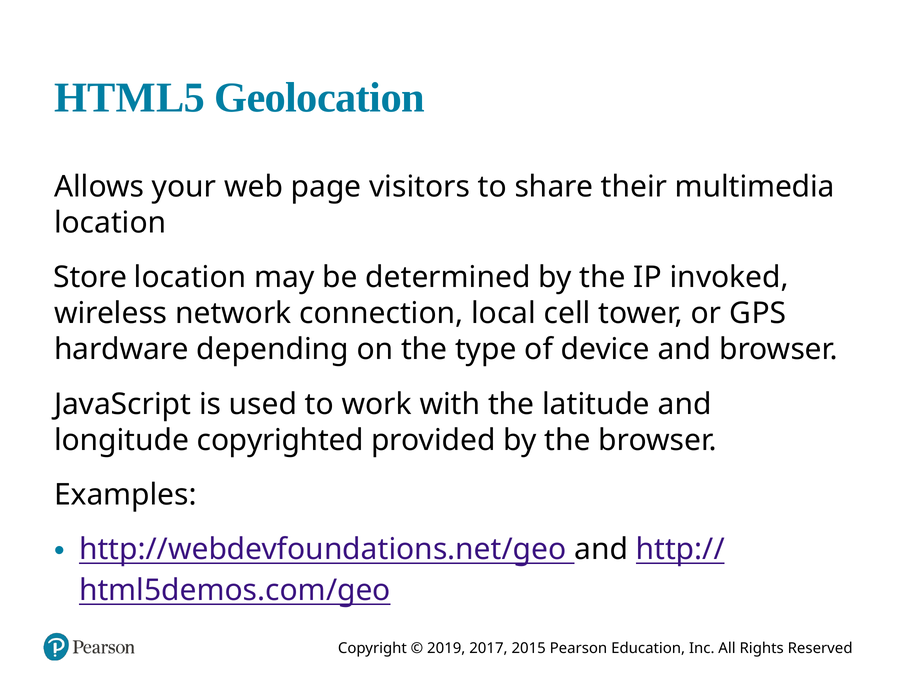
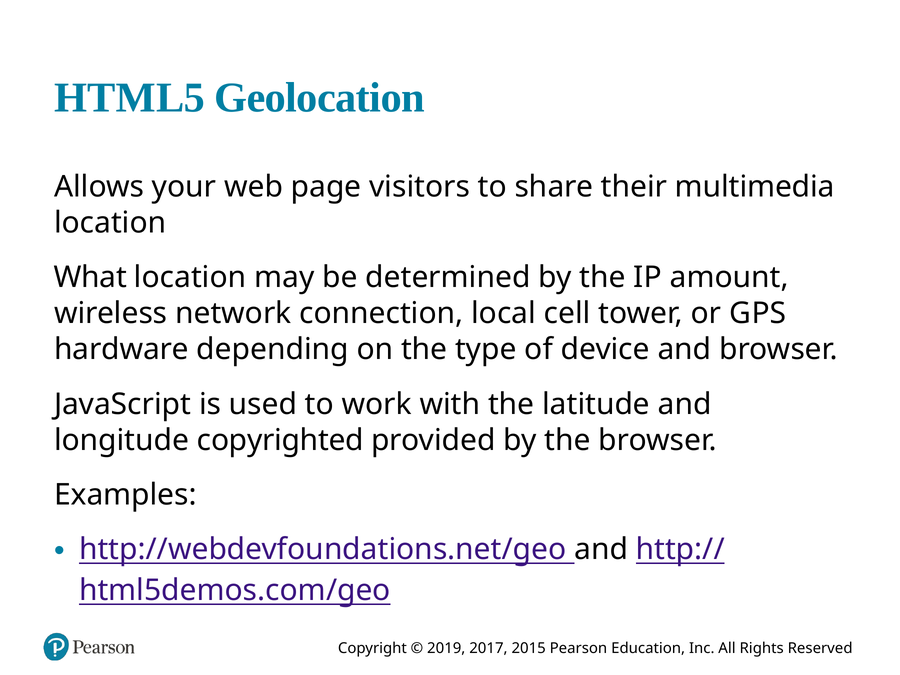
Store: Store -> What
invoked: invoked -> amount
